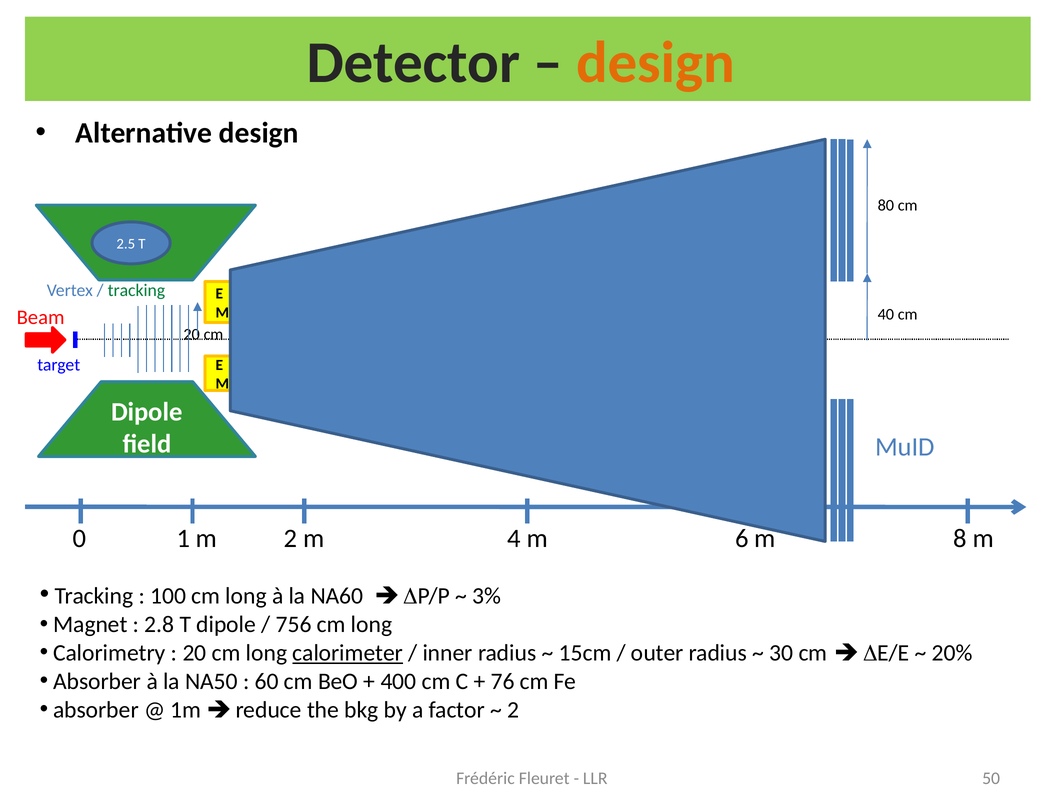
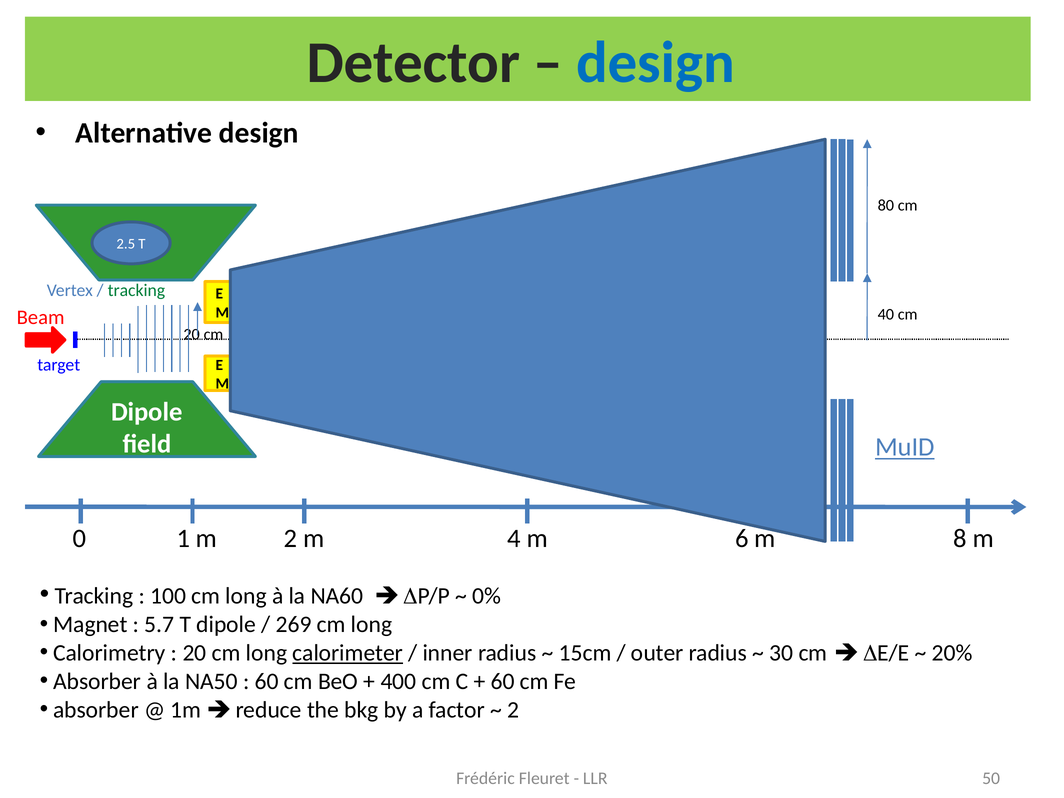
design at (656, 63) colour: orange -> blue
MuID underline: none -> present
3%: 3% -> 0%
2.8: 2.8 -> 5.7
756: 756 -> 269
76 at (503, 681): 76 -> 60
